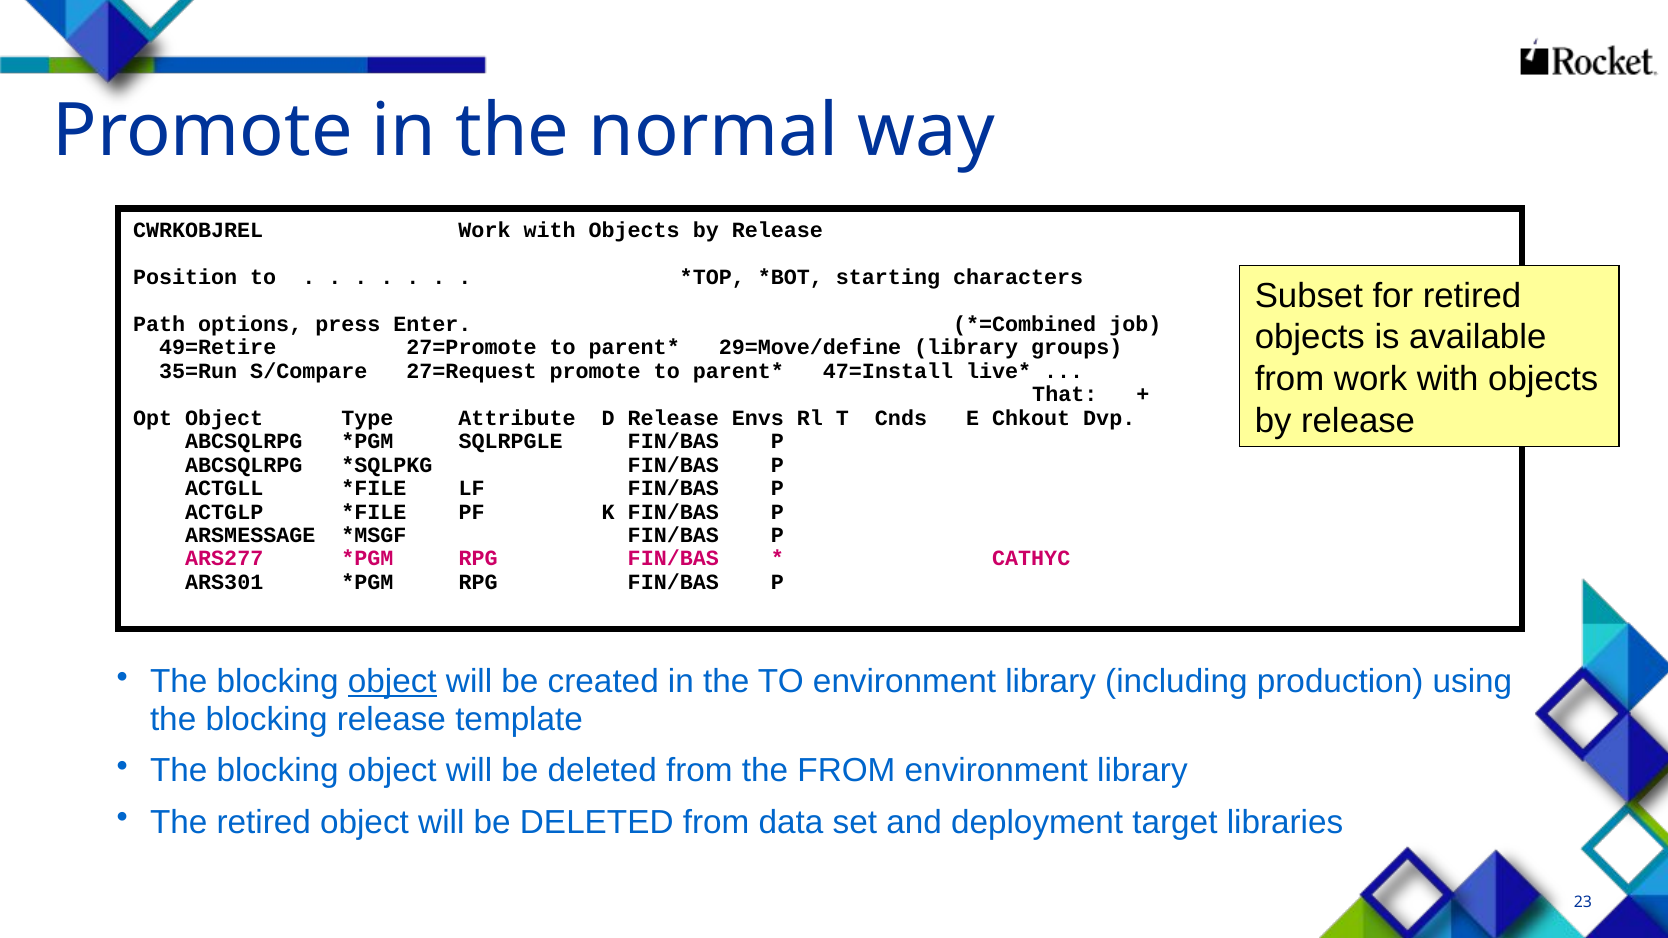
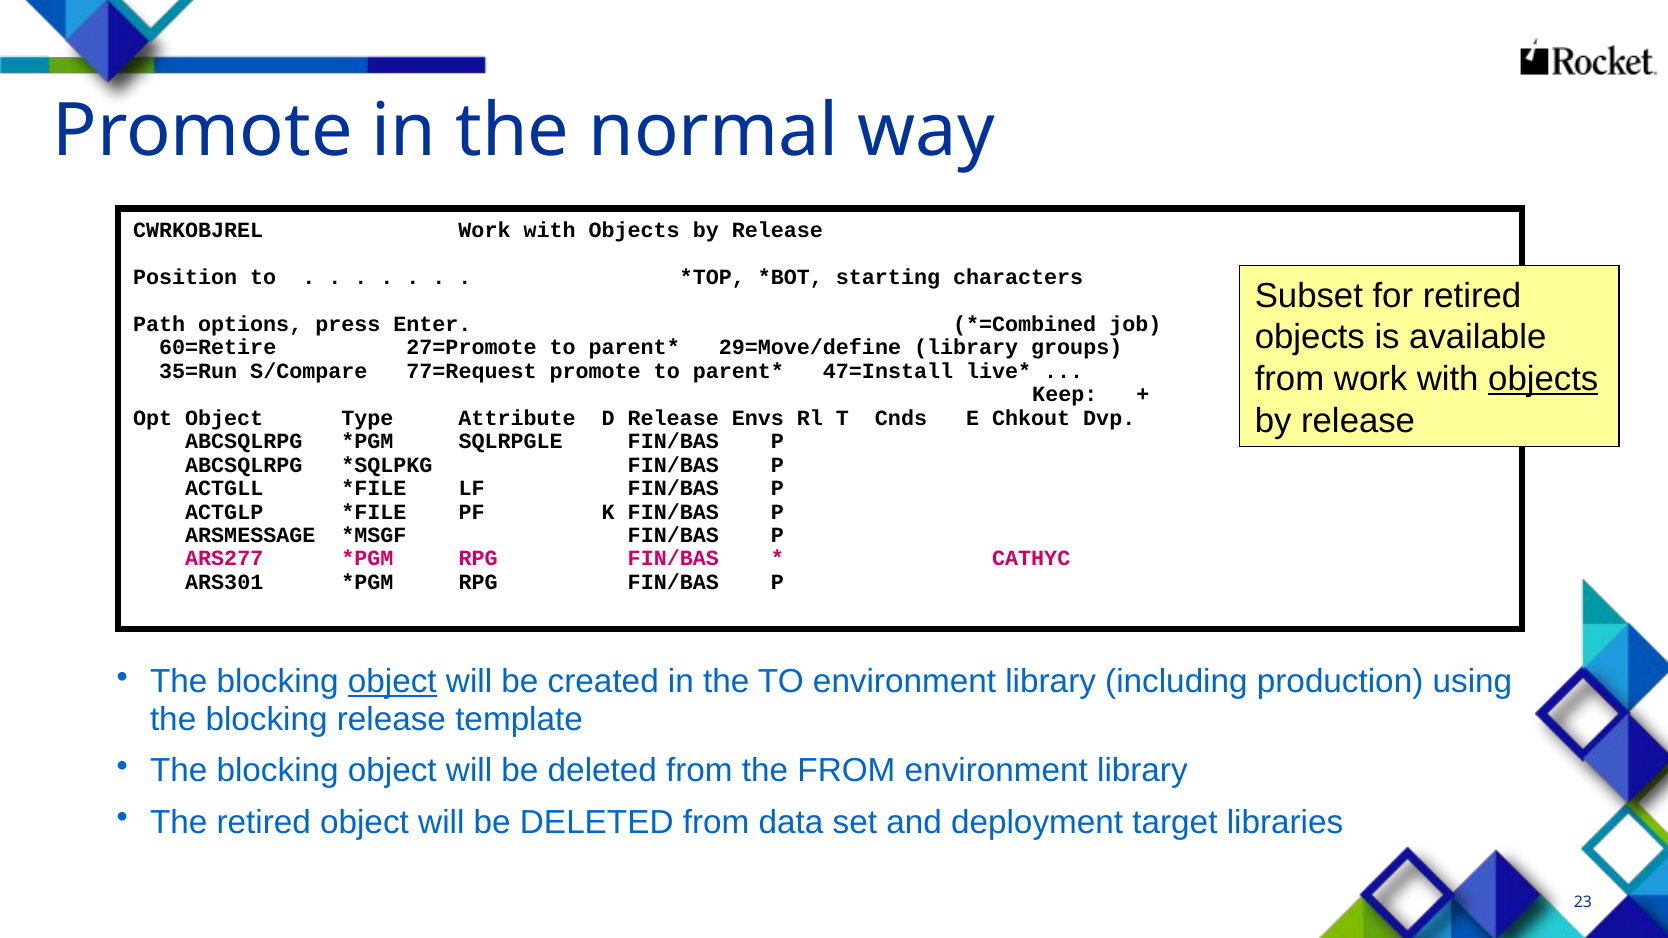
49=Retire: 49=Retire -> 60=Retire
27=Request: 27=Request -> 77=Request
objects at (1543, 379) underline: none -> present
That: That -> Keep
